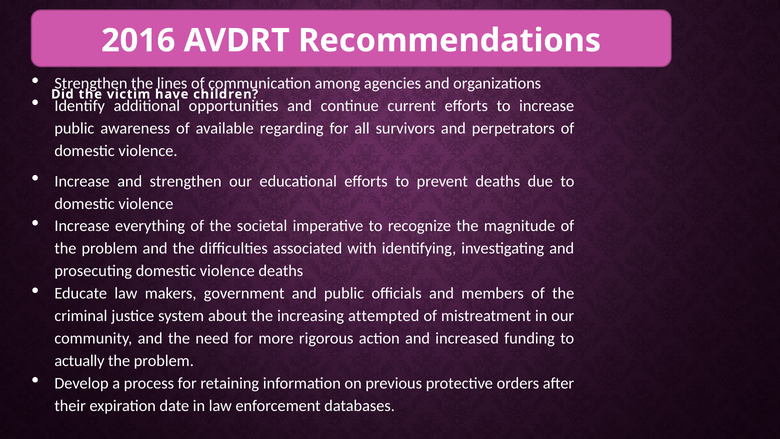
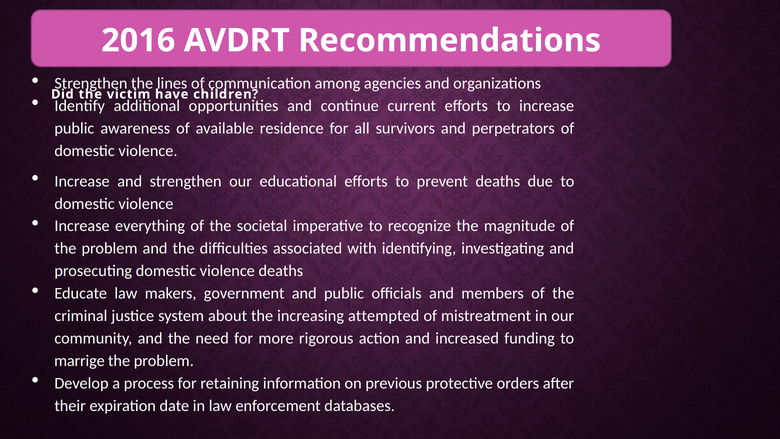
regarding: regarding -> residence
actually: actually -> marrige
